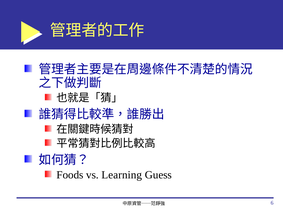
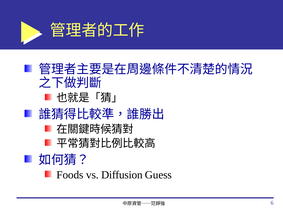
Learning: Learning -> Diffusion
